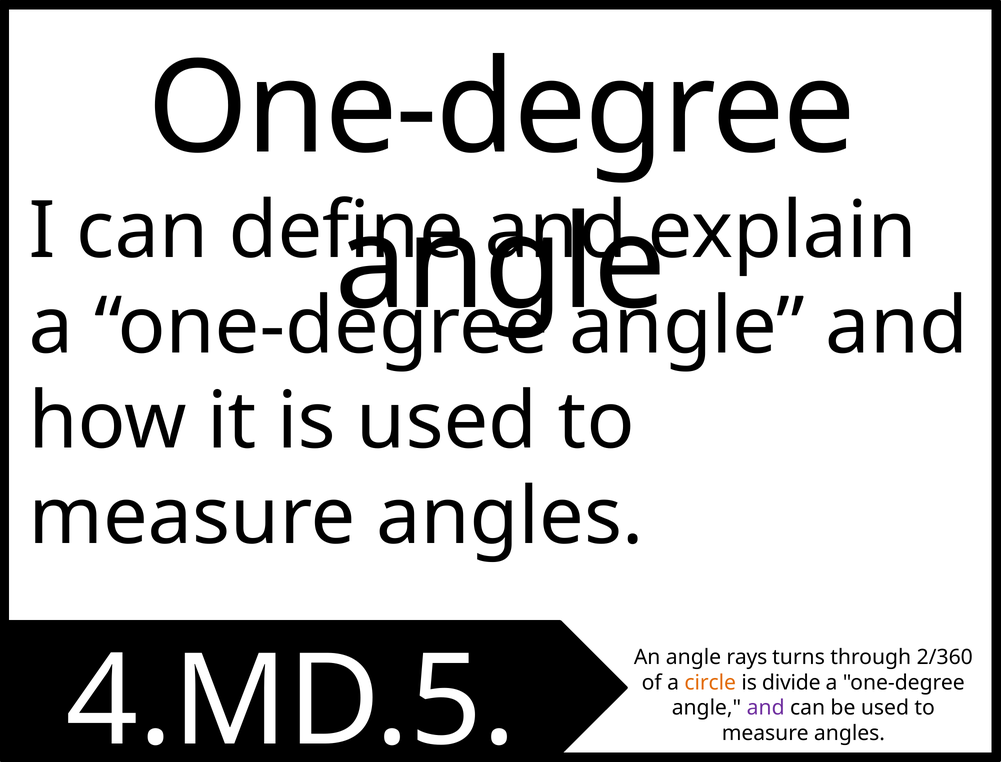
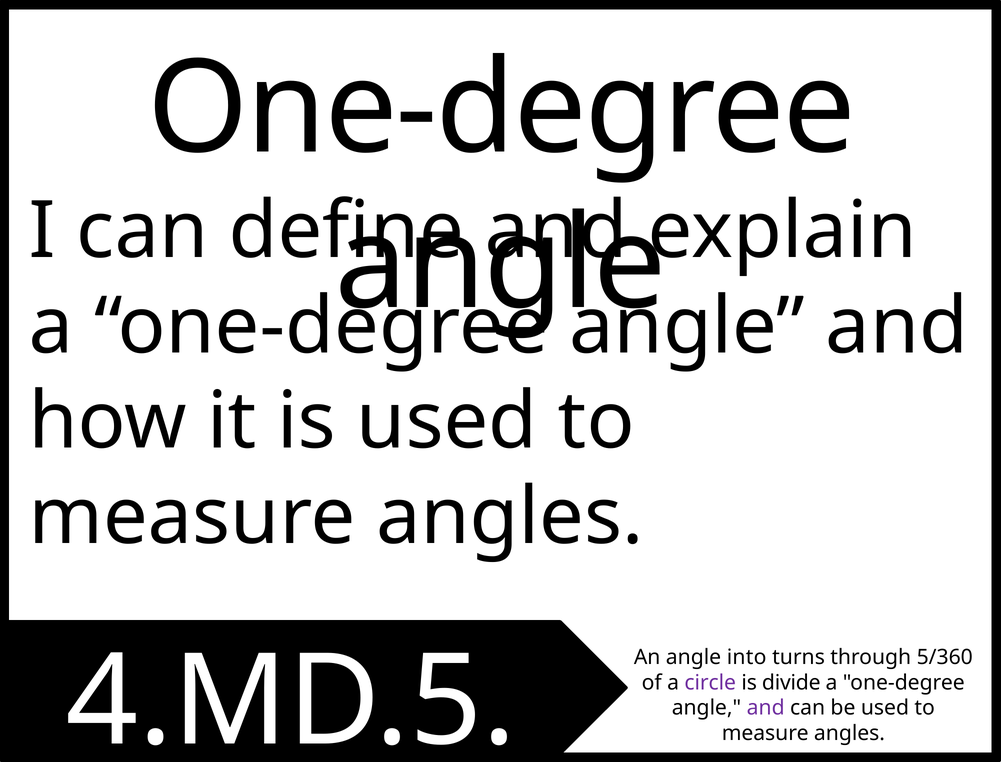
rays: rays -> into
2/360: 2/360 -> 5/360
circle colour: orange -> purple
